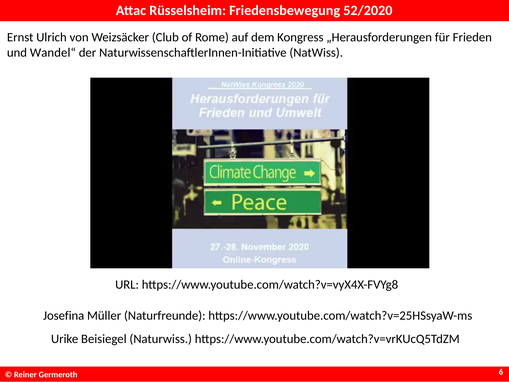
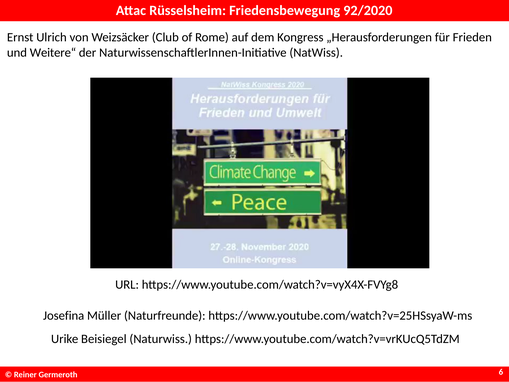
52/2020: 52/2020 -> 92/2020
Wandel“: Wandel“ -> Weitere“
